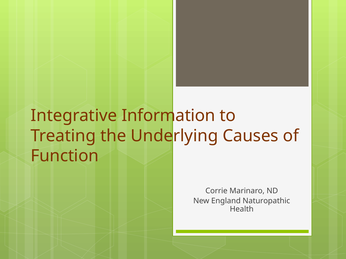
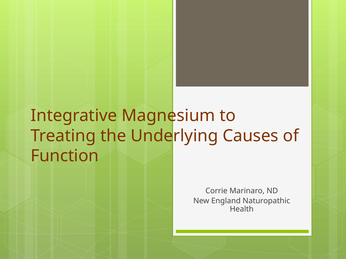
Information: Information -> Magnesium
